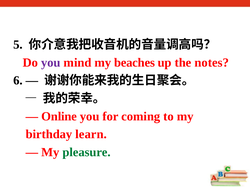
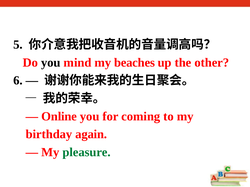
you at (51, 63) colour: purple -> black
notes: notes -> other
learn: learn -> again
